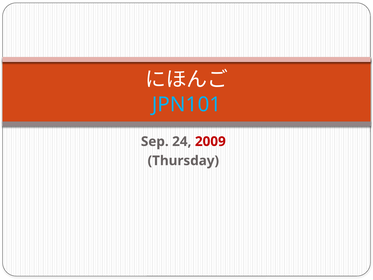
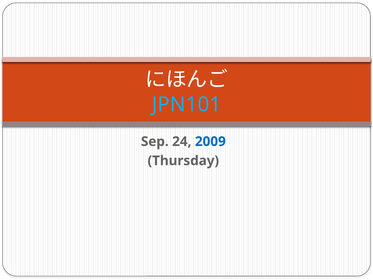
2009 colour: red -> blue
